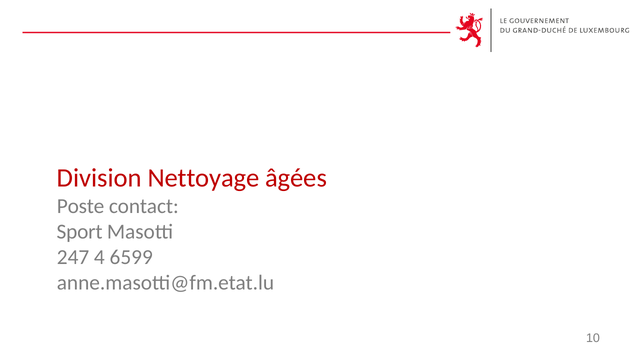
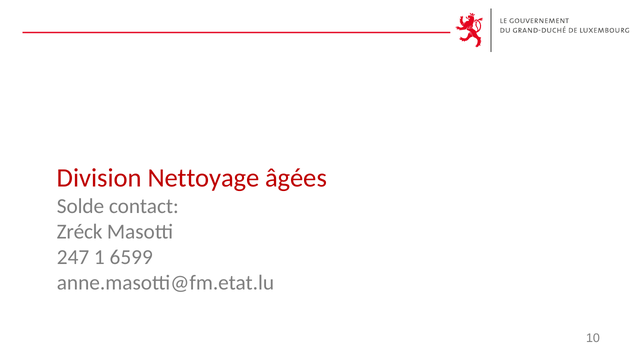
Poste: Poste -> Solde
Sport: Sport -> Zréck
4: 4 -> 1
